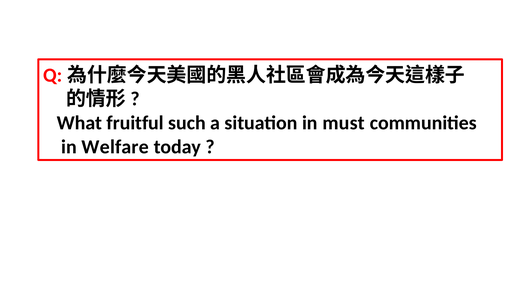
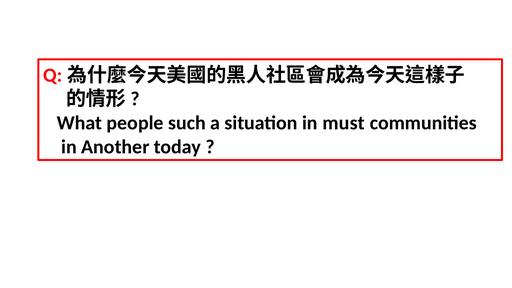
fruitful: fruitful -> people
Welfare: Welfare -> Another
